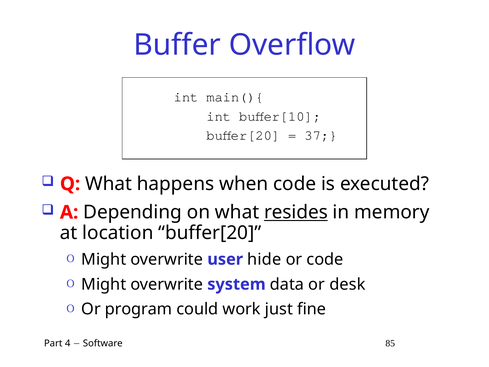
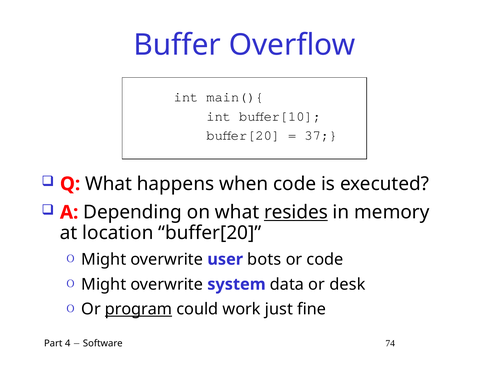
hide: hide -> bots
program underline: none -> present
85: 85 -> 74
